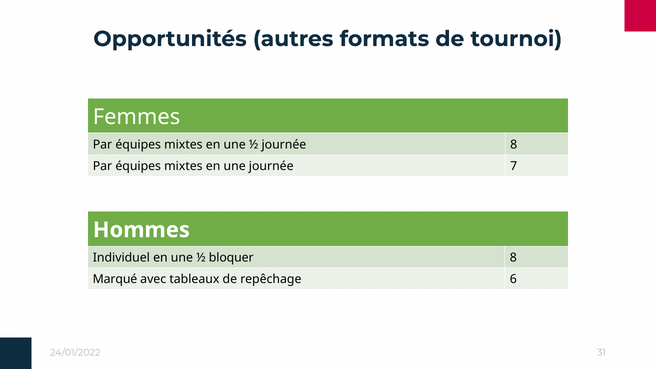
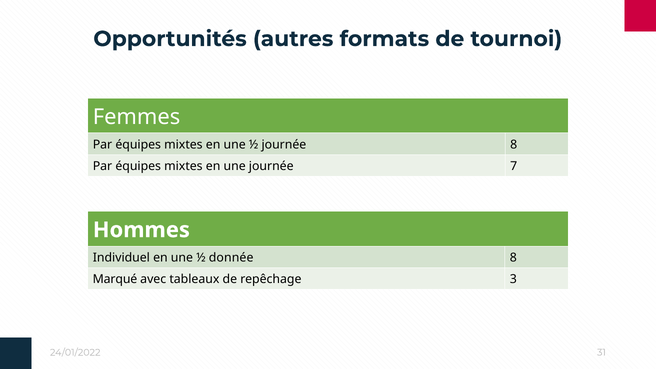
bloquer: bloquer -> donnée
6: 6 -> 3
